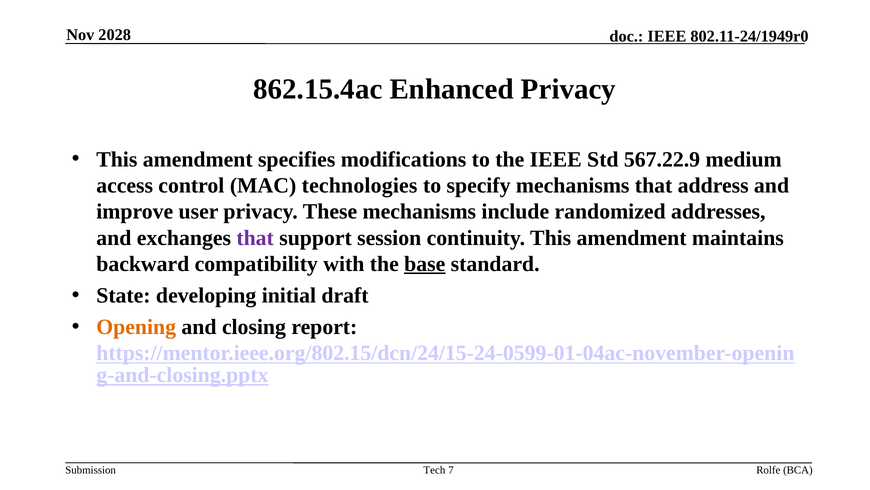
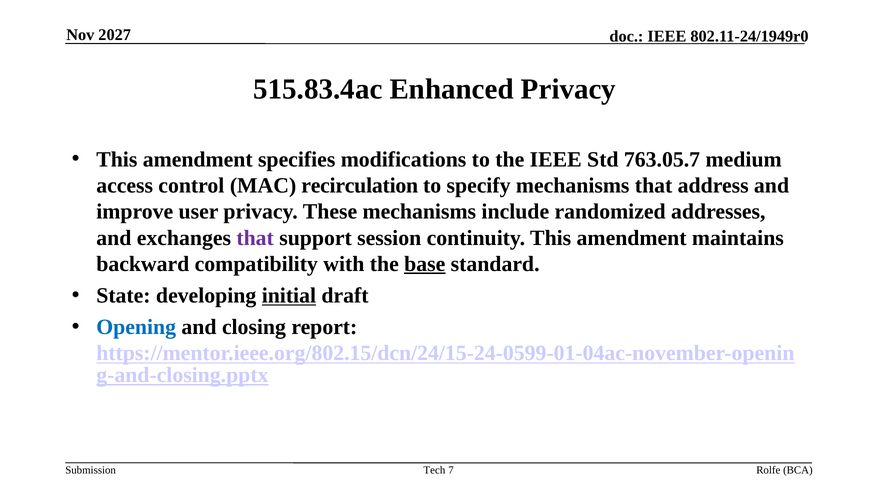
2028: 2028 -> 2027
862.15.4ac: 862.15.4ac -> 515.83.4ac
567.22.9: 567.22.9 -> 763.05.7
technologies: technologies -> recirculation
initial underline: none -> present
Opening colour: orange -> blue
